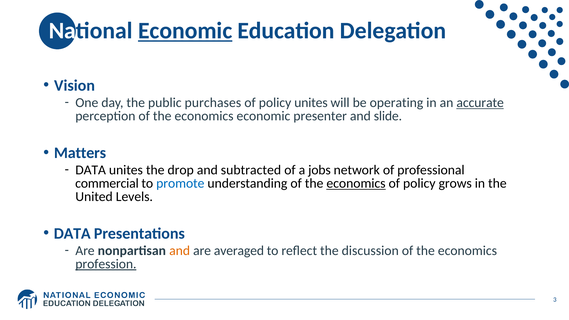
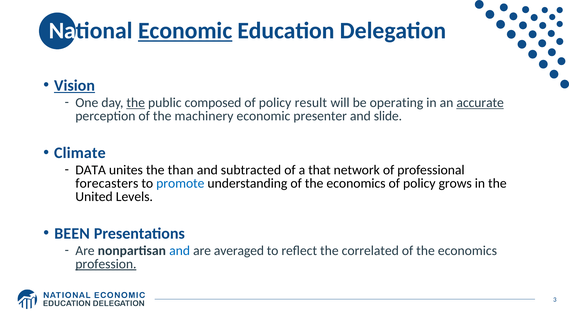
Vision underline: none -> present
the at (136, 103) underline: none -> present
purchases: purchases -> composed
policy unites: unites -> result
perception of the economics: economics -> machinery
Matters: Matters -> Climate
drop: drop -> than
jobs: jobs -> that
commercial: commercial -> forecasters
economics at (356, 183) underline: present -> none
DATA at (72, 234): DATA -> BEEN
and at (180, 251) colour: orange -> blue
discussion: discussion -> correlated
